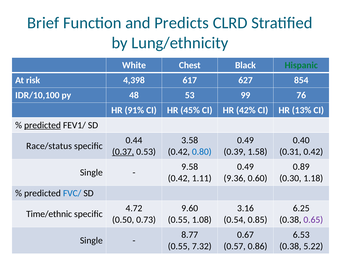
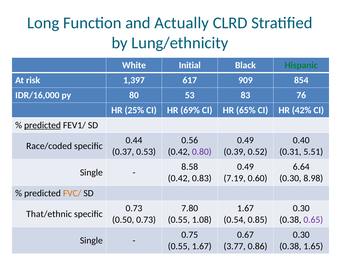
Brief: Brief -> Long
Predicts: Predicts -> Actually
Chest: Chest -> Initial
4,398: 4,398 -> 1,397
627: 627 -> 909
IDR/10,100: IDR/10,100 -> IDR/16,000
48: 48 -> 80
99: 99 -> 83
91%: 91% -> 25%
45%: 45% -> 69%
42%: 42% -> 65%
13%: 13% -> 42%
3.58: 3.58 -> 0.56
Race/status: Race/status -> Race/coded
0.37 underline: present -> none
0.80 colour: blue -> purple
1.58: 1.58 -> 0.52
0.31 0.42: 0.42 -> 5.51
9.58: 9.58 -> 8.58
0.89: 0.89 -> 6.64
1.11: 1.11 -> 0.83
9.36: 9.36 -> 7.19
1.18: 1.18 -> 8.98
FVC/ colour: blue -> orange
4.72 at (134, 208): 4.72 -> 0.73
9.60: 9.60 -> 7.80
3.16 at (245, 208): 3.16 -> 1.67
6.25 at (301, 208): 6.25 -> 0.30
Time/ethnic: Time/ethnic -> That/ethnic
8.77: 8.77 -> 0.75
6.53 at (301, 235): 6.53 -> 0.30
0.55 7.32: 7.32 -> 1.67
0.57: 0.57 -> 3.77
5.22: 5.22 -> 1.65
